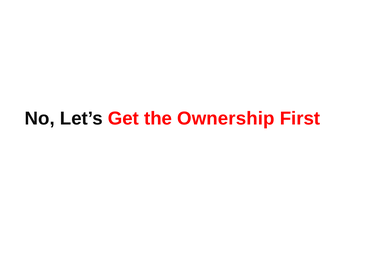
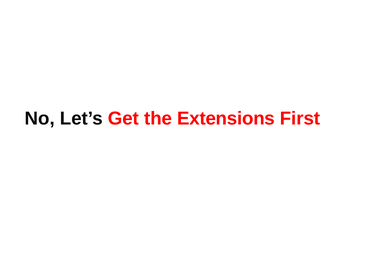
Ownership: Ownership -> Extensions
